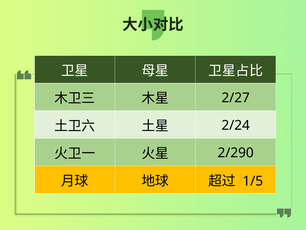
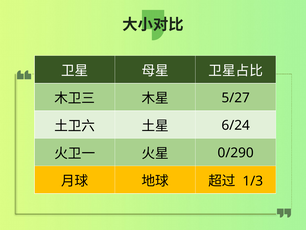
2/27: 2/27 -> 5/27
2/24: 2/24 -> 6/24
2/290: 2/290 -> 0/290
1/5: 1/5 -> 1/3
